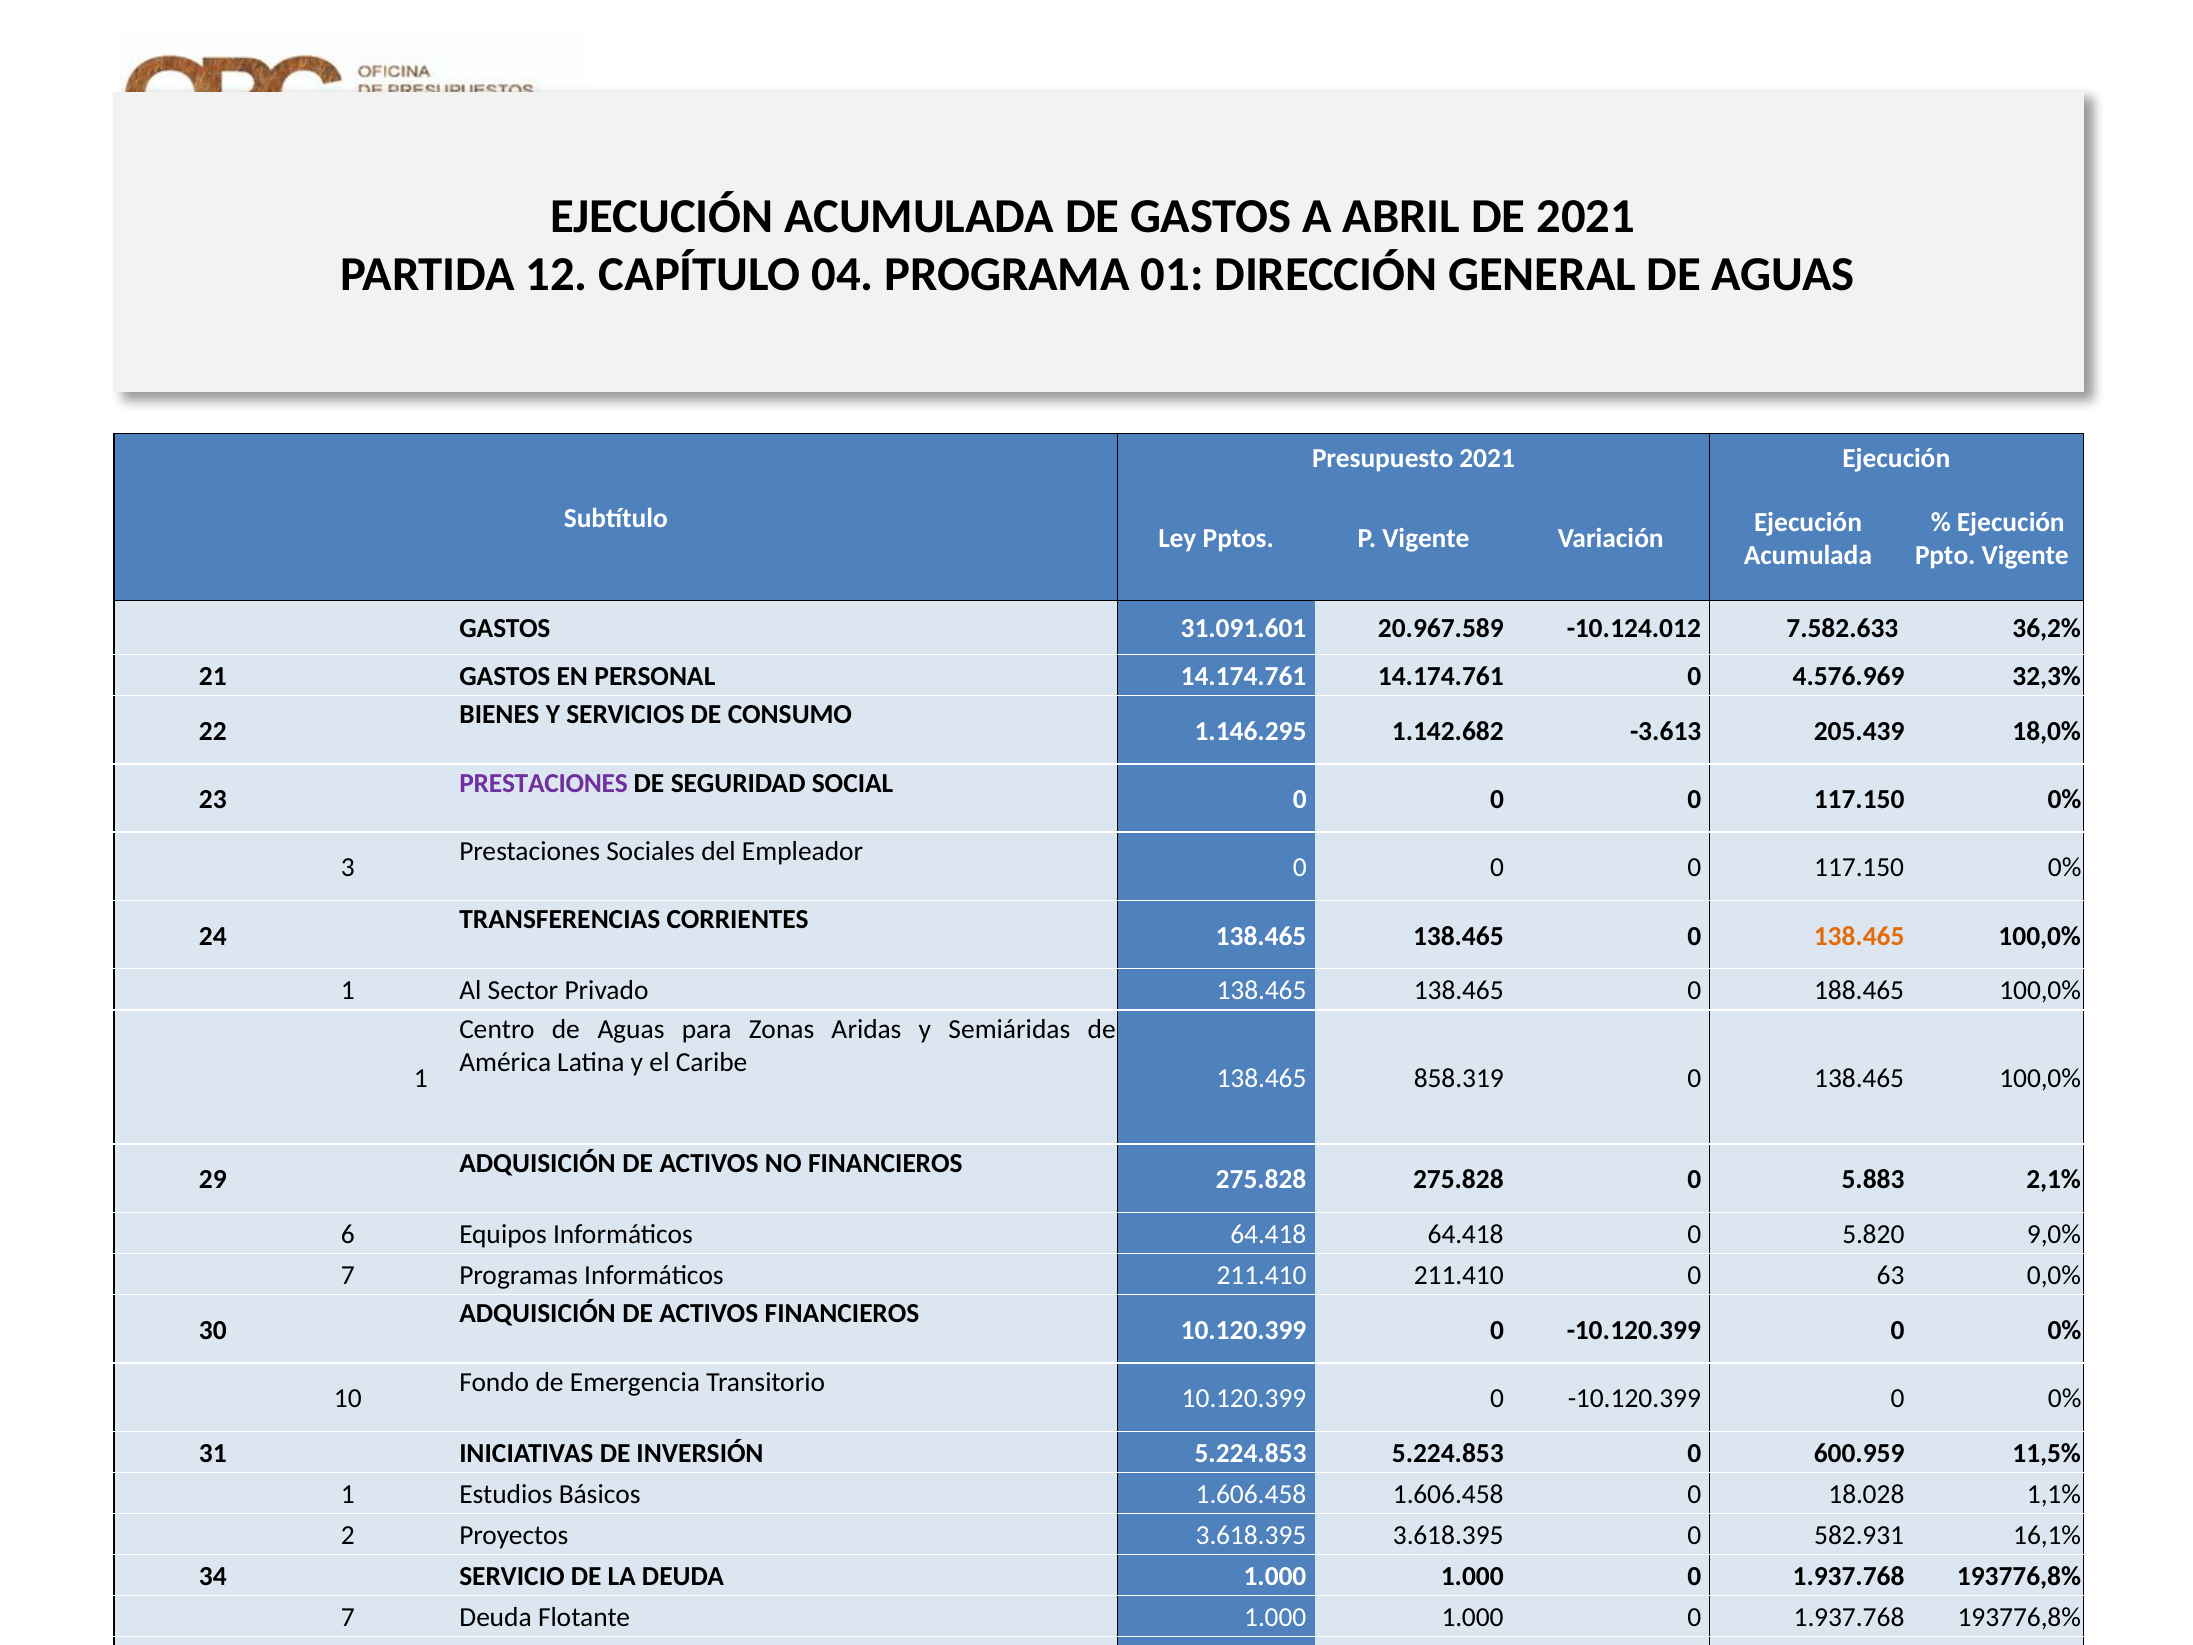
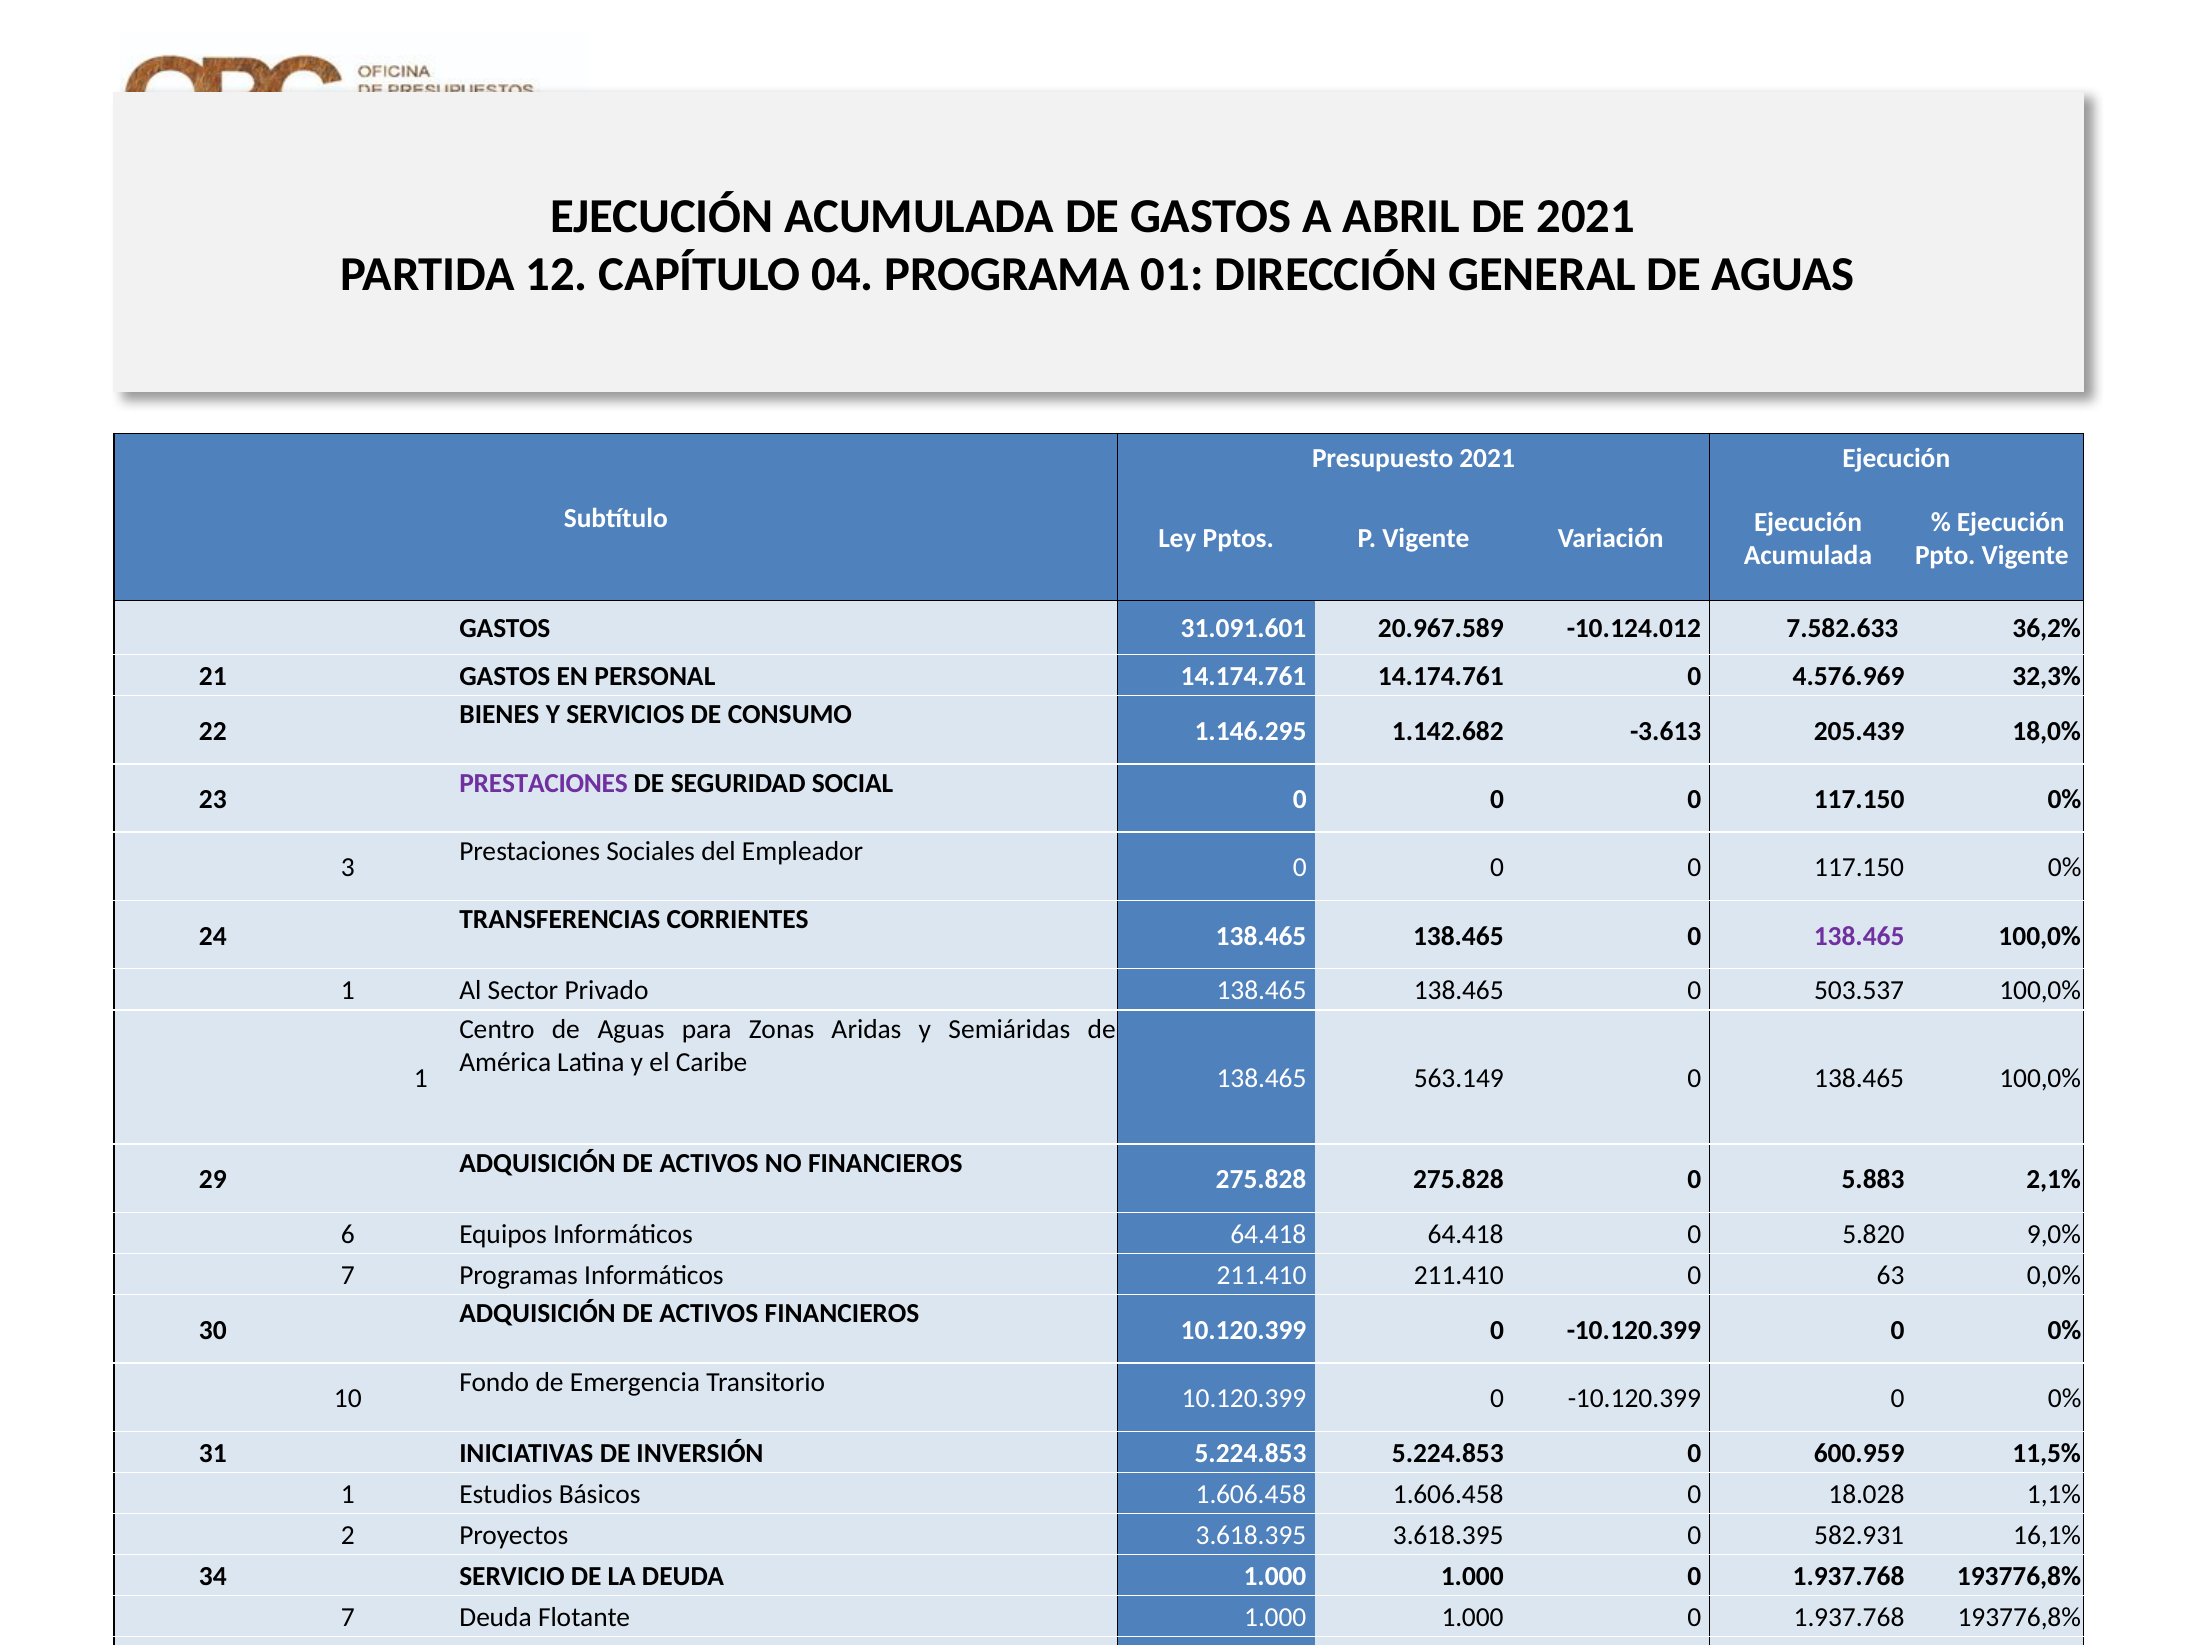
138.465 at (1859, 936) colour: orange -> purple
188.465: 188.465 -> 503.537
858.319: 858.319 -> 563.149
